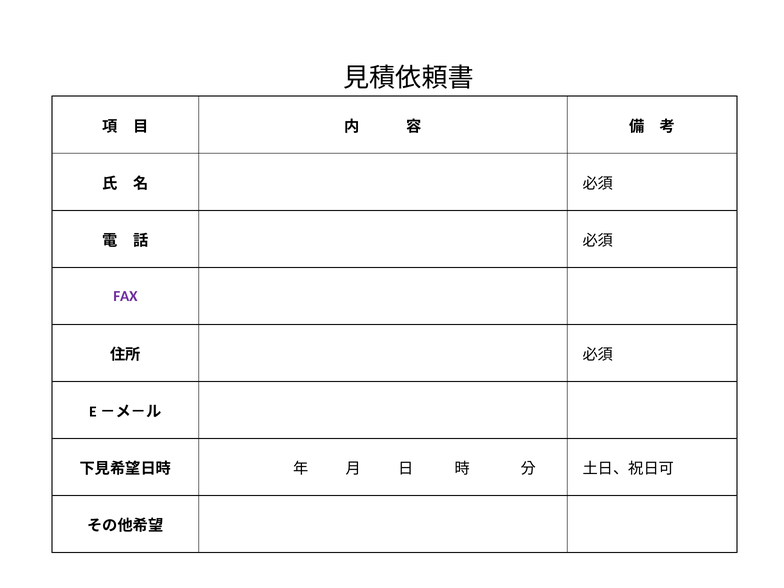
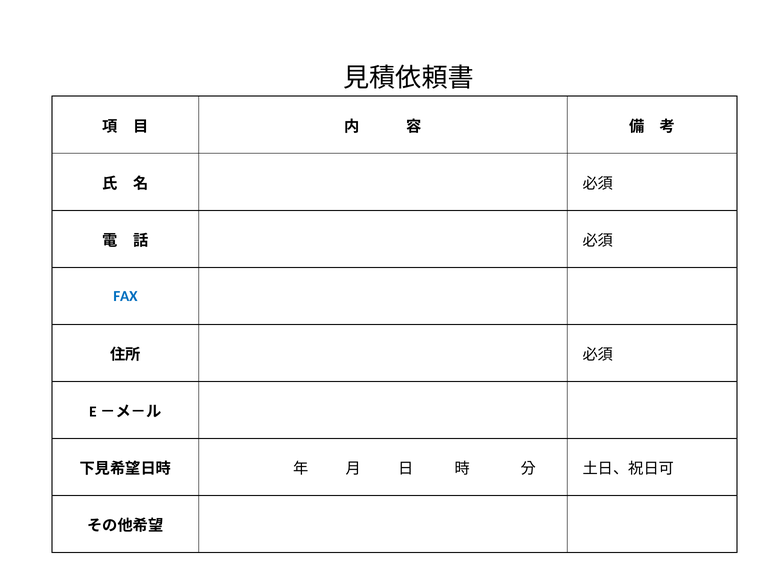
FAX colour: purple -> blue
